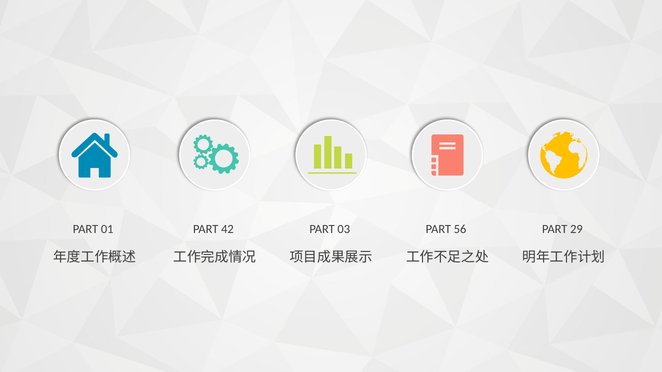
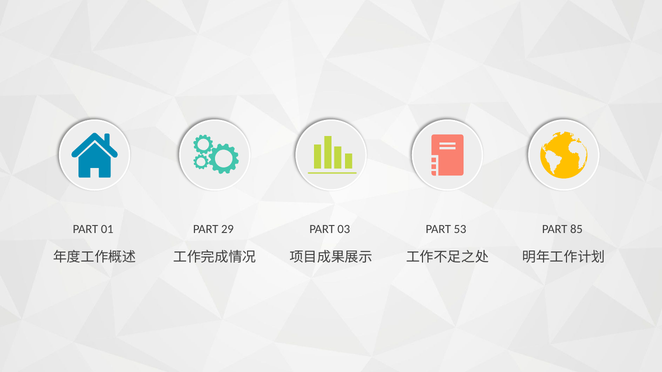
42: 42 -> 29
56: 56 -> 53
29: 29 -> 85
